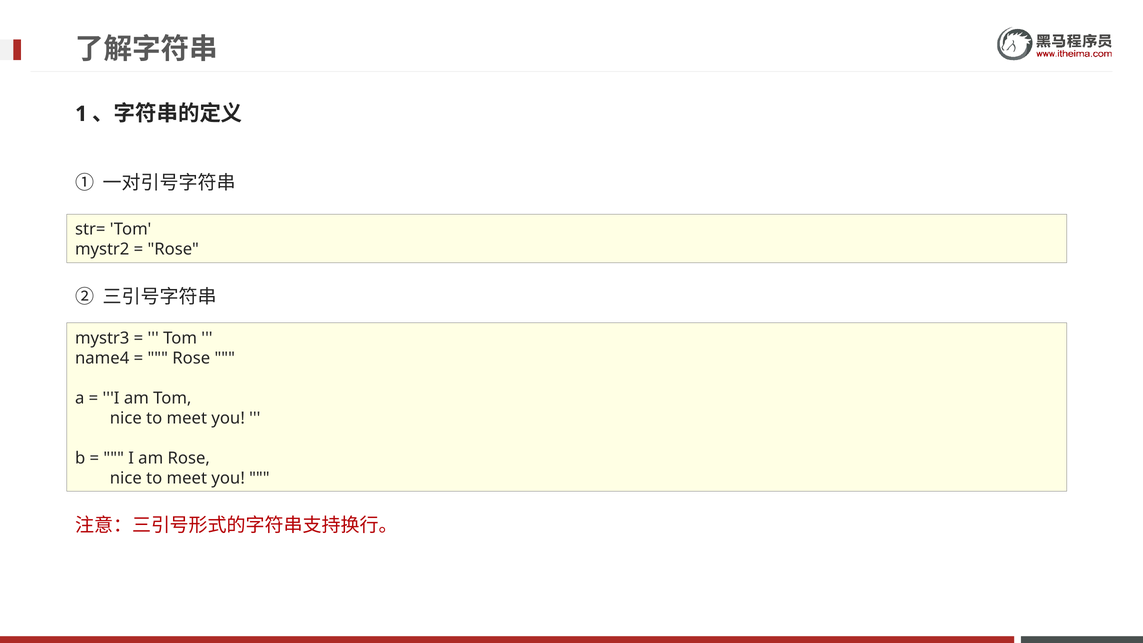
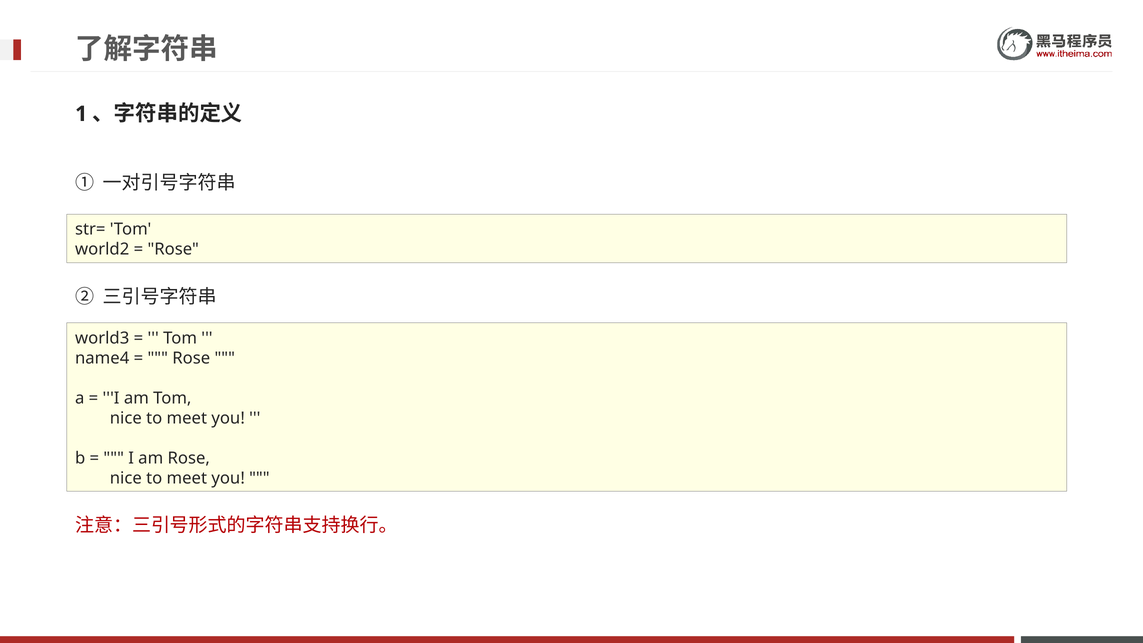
mystr2: mystr2 -> world2
mystr3: mystr3 -> world3
